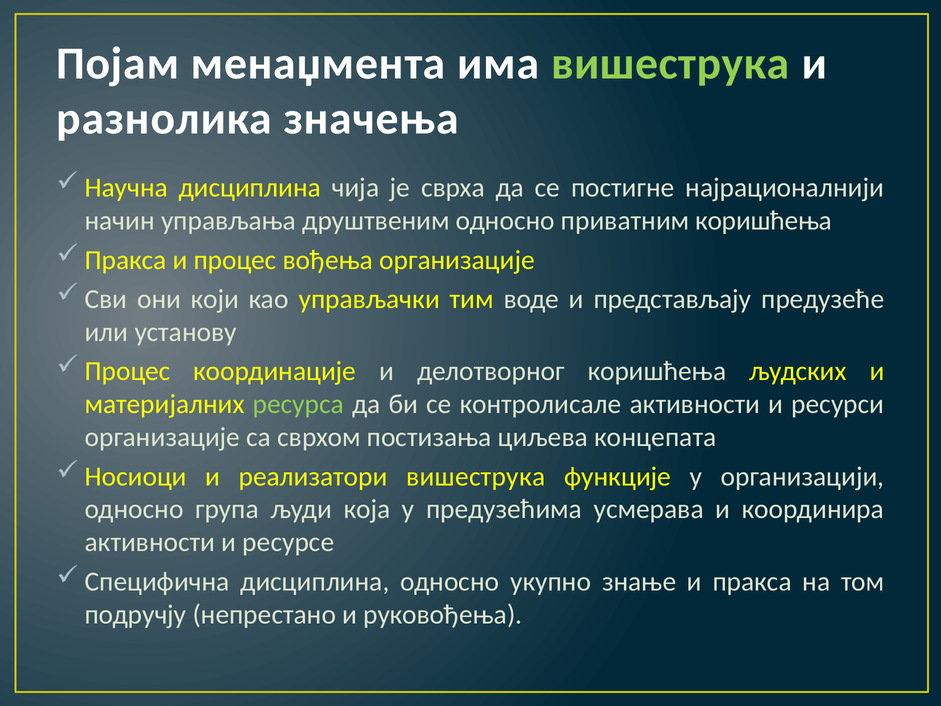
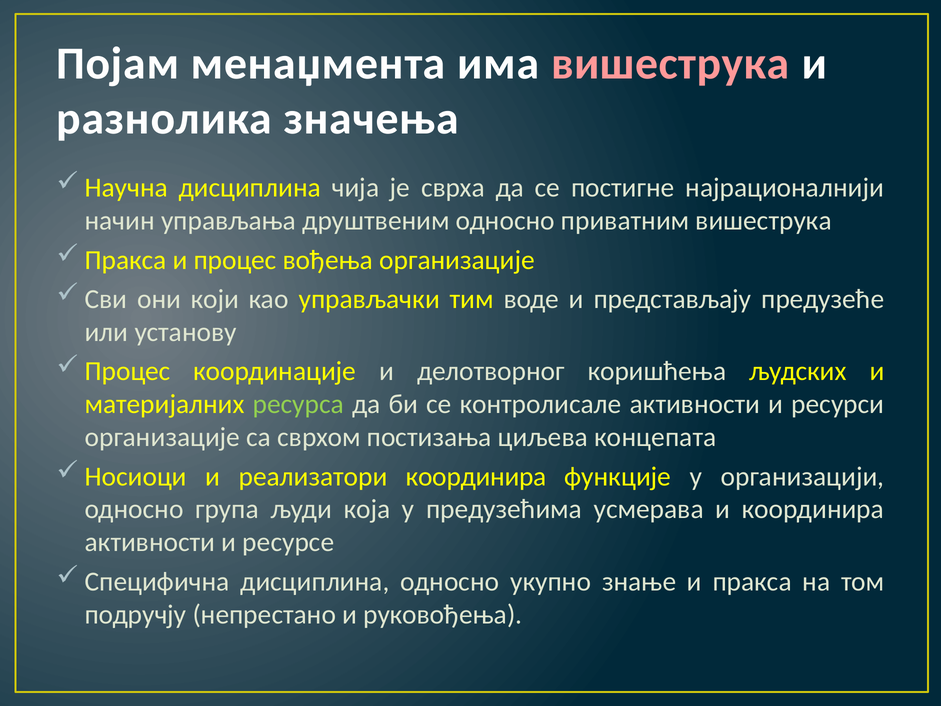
вишеструка at (670, 64) colour: light green -> pink
приватним коришћења: коришћења -> вишеструка
реализатори вишеструка: вишеструка -> координира
